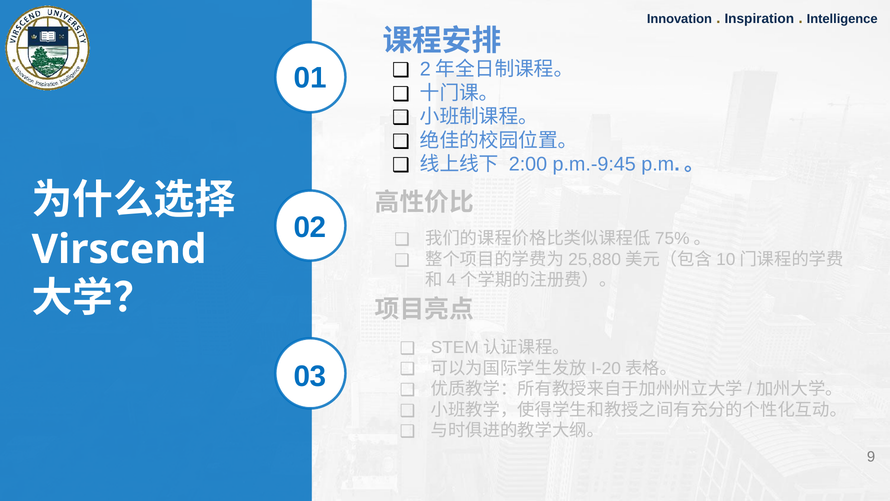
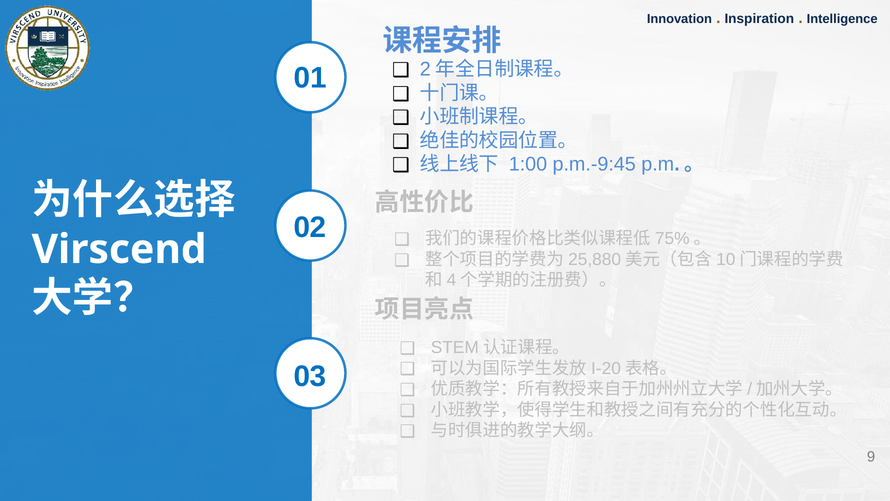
2:00: 2:00 -> 1:00
